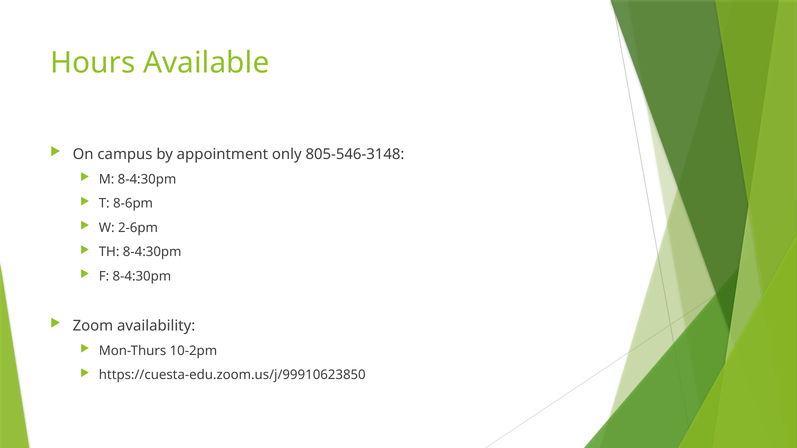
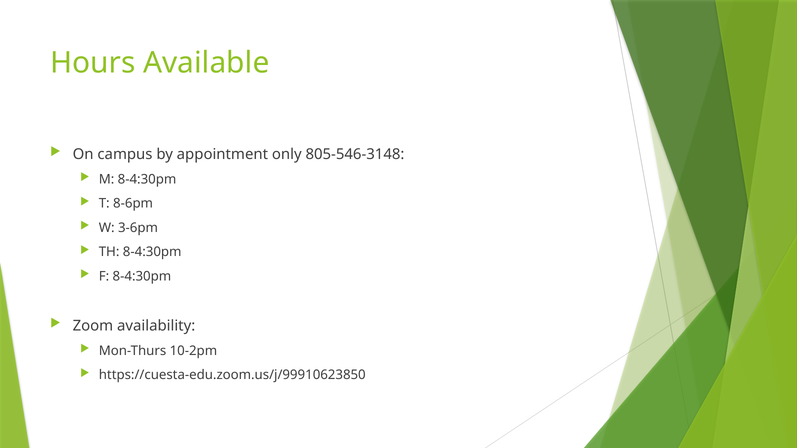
2-6pm: 2-6pm -> 3-6pm
